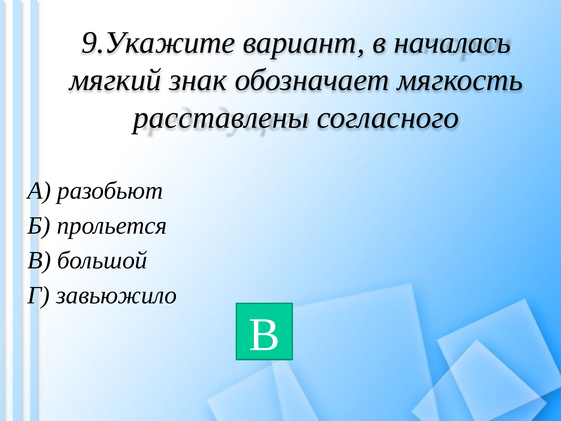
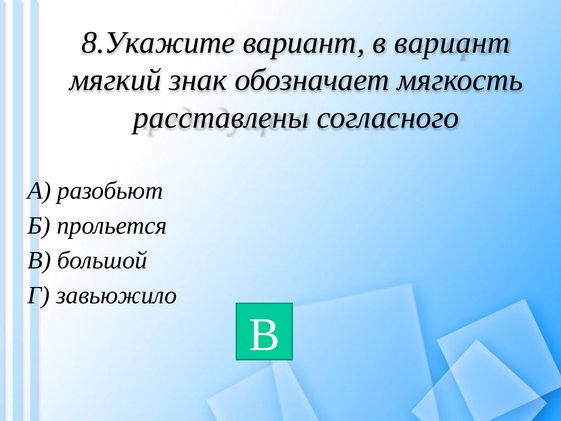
9.Укажите: 9.Укажите -> 8.Укажите
в началась: началась -> вариант
